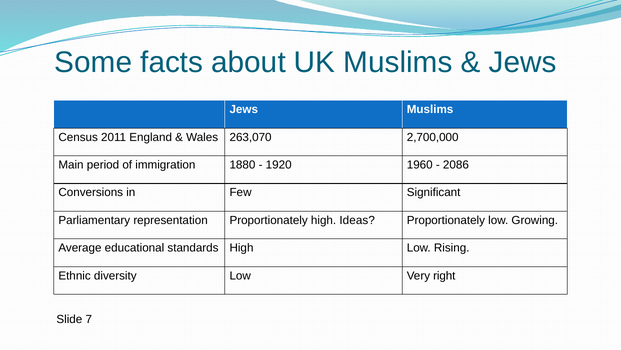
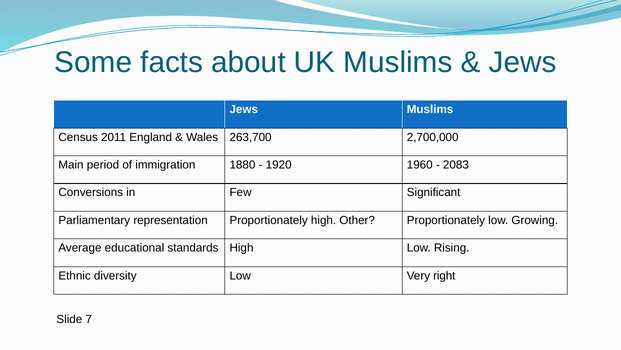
263,070: 263,070 -> 263,700
2086: 2086 -> 2083
Ideas: Ideas -> Other
